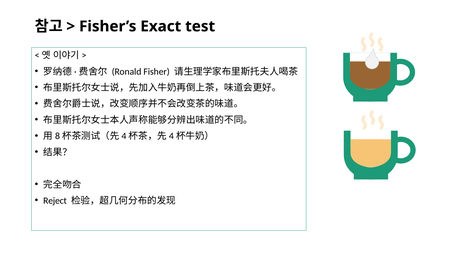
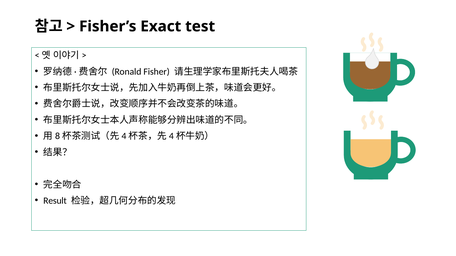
Reject: Reject -> Result
